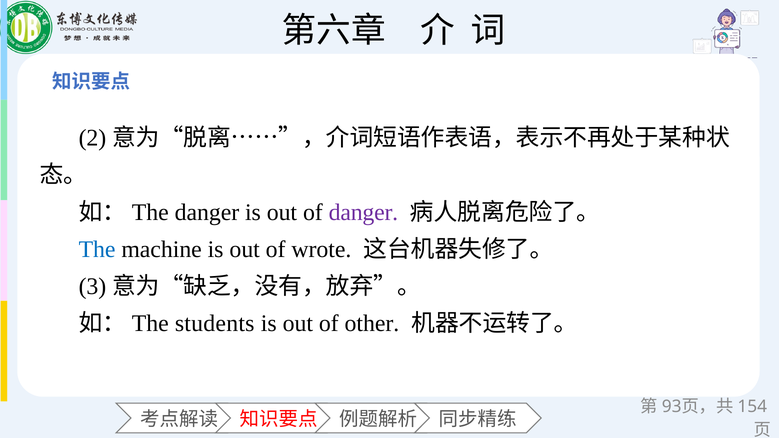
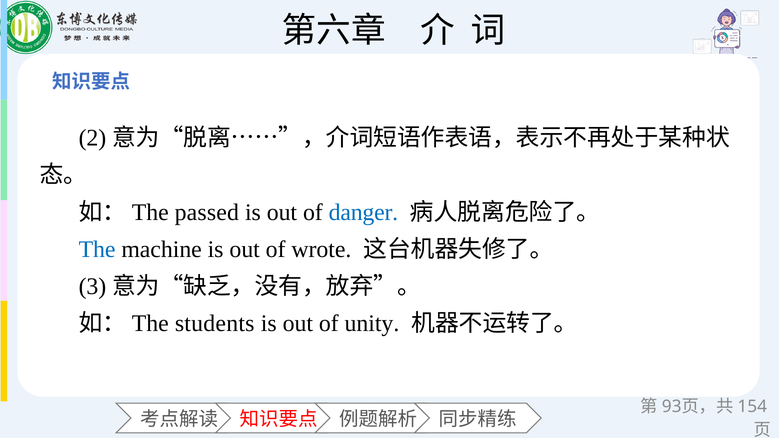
danger at (207, 212): danger -> passed
danger at (363, 212) colour: purple -> blue
other: other -> unity
